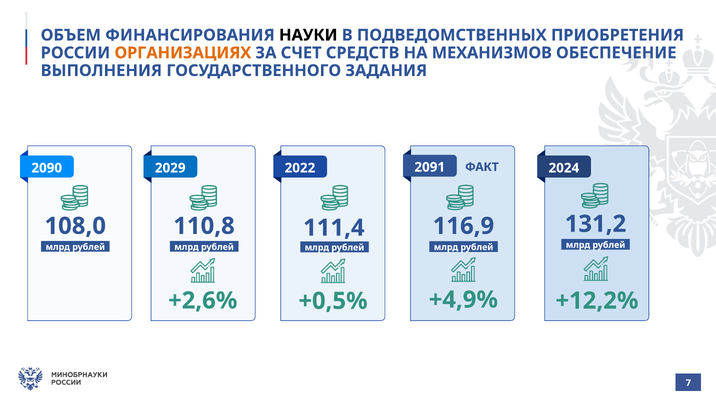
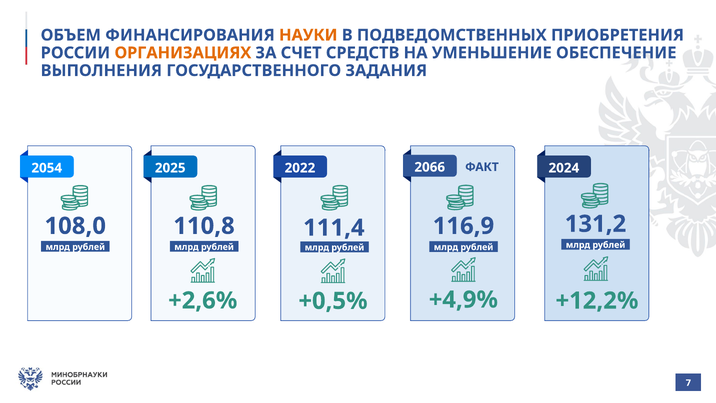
НАУКИ colour: black -> orange
МЕХАНИЗМОВ: МЕХАНИЗМОВ -> УМЕНЬШЕНИЕ
2091: 2091 -> 2066
2090: 2090 -> 2054
2029: 2029 -> 2025
